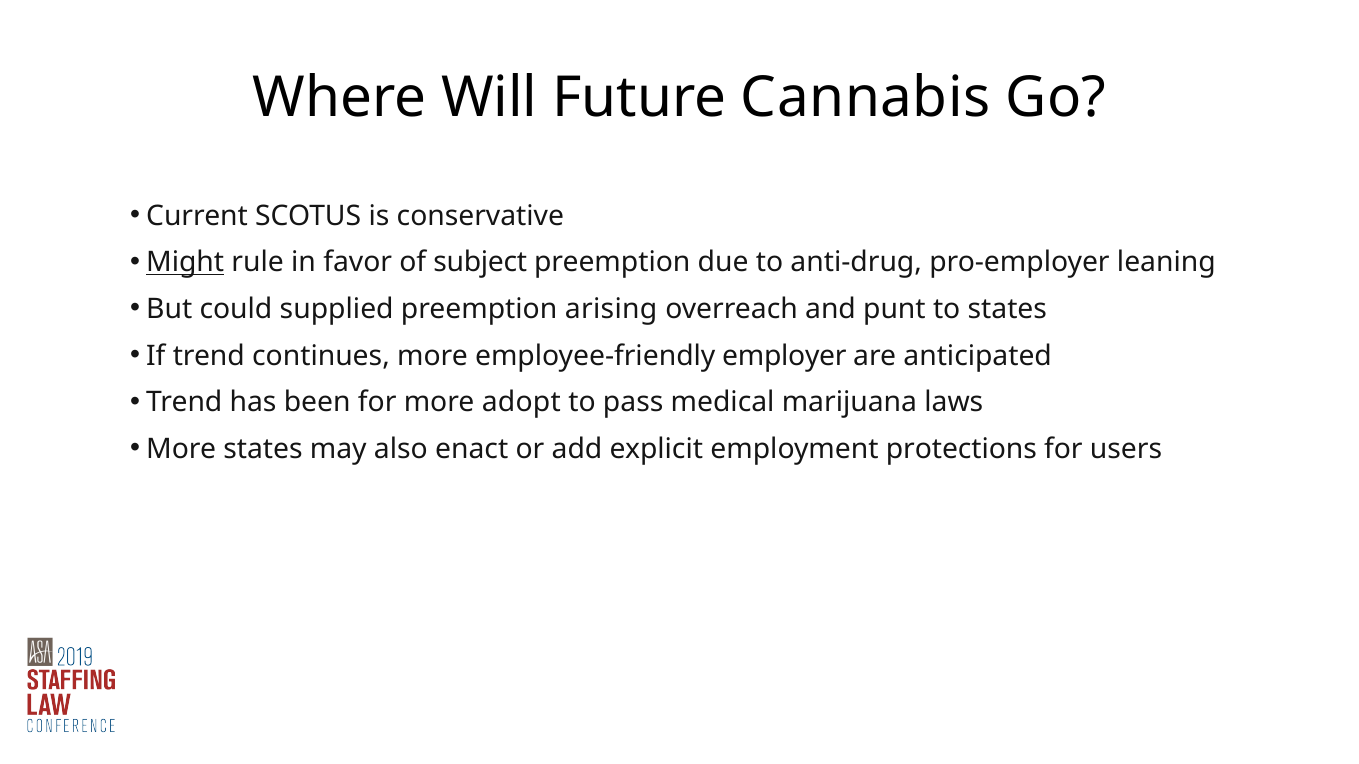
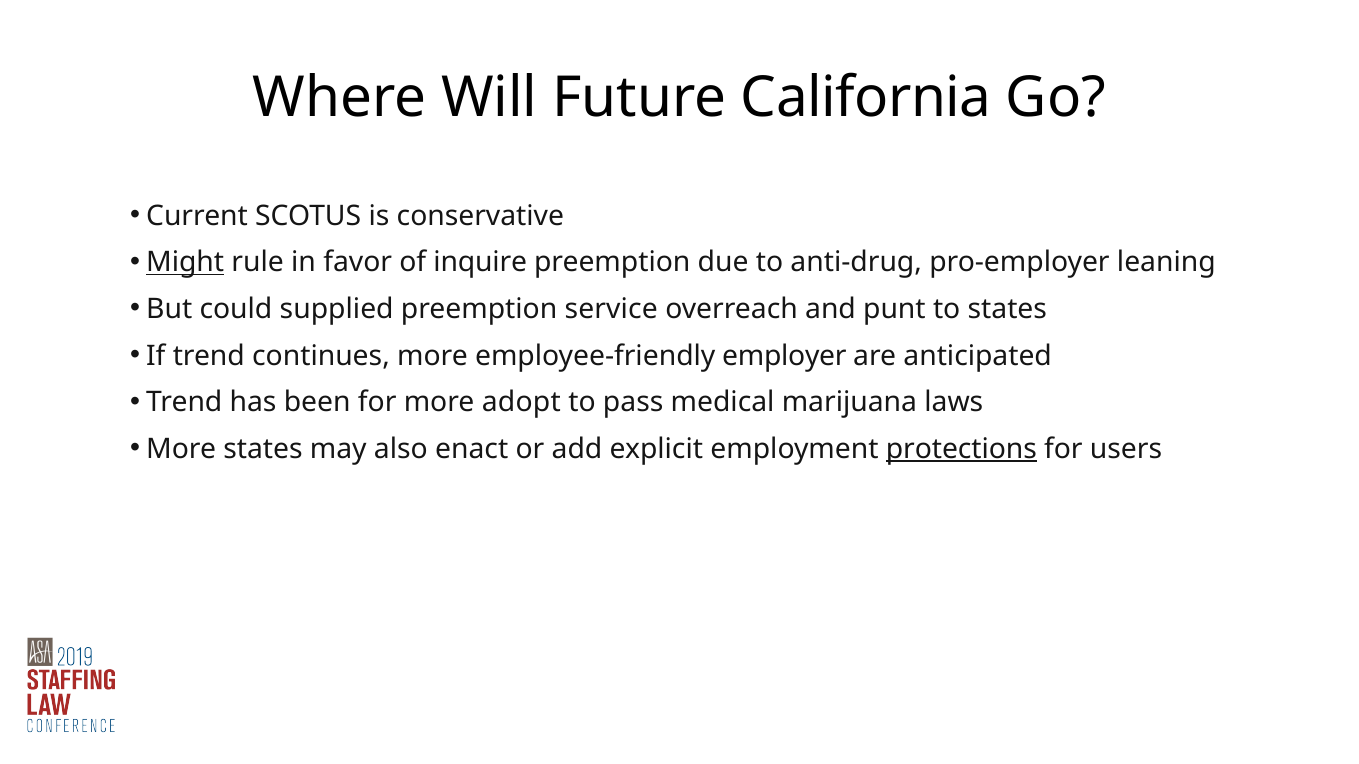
Cannabis: Cannabis -> California
subject: subject -> inquire
arising: arising -> service
protections underline: none -> present
